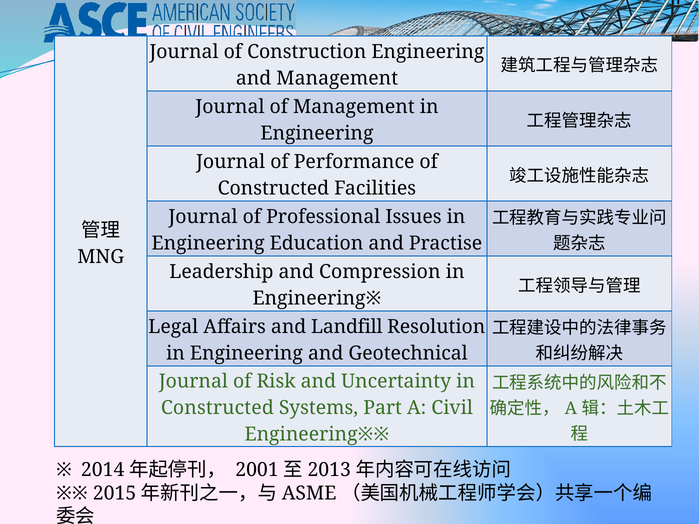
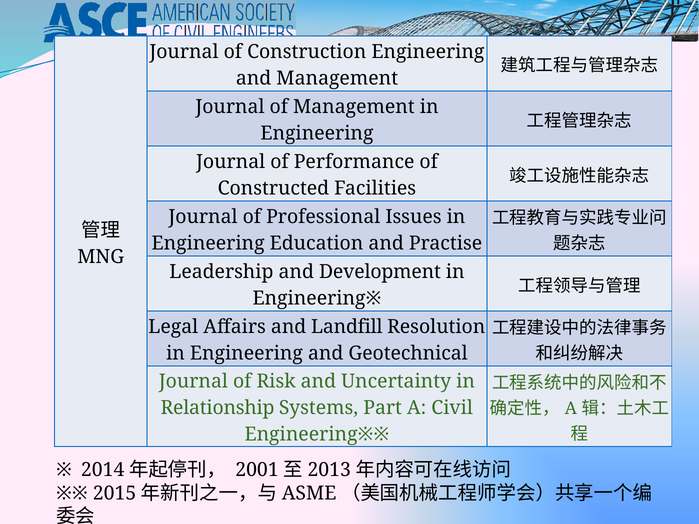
Compression: Compression -> Development
Constructed at (217, 408): Constructed -> Relationship
